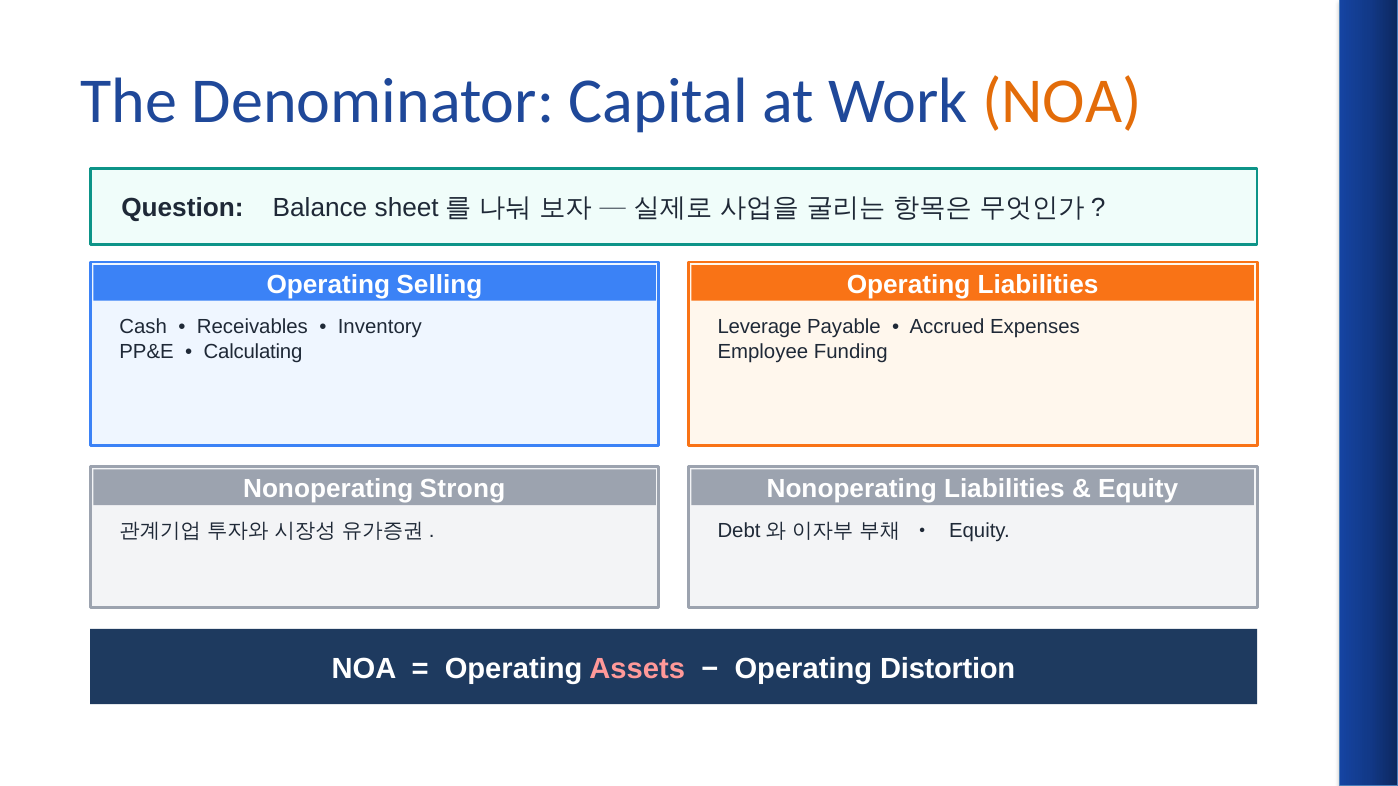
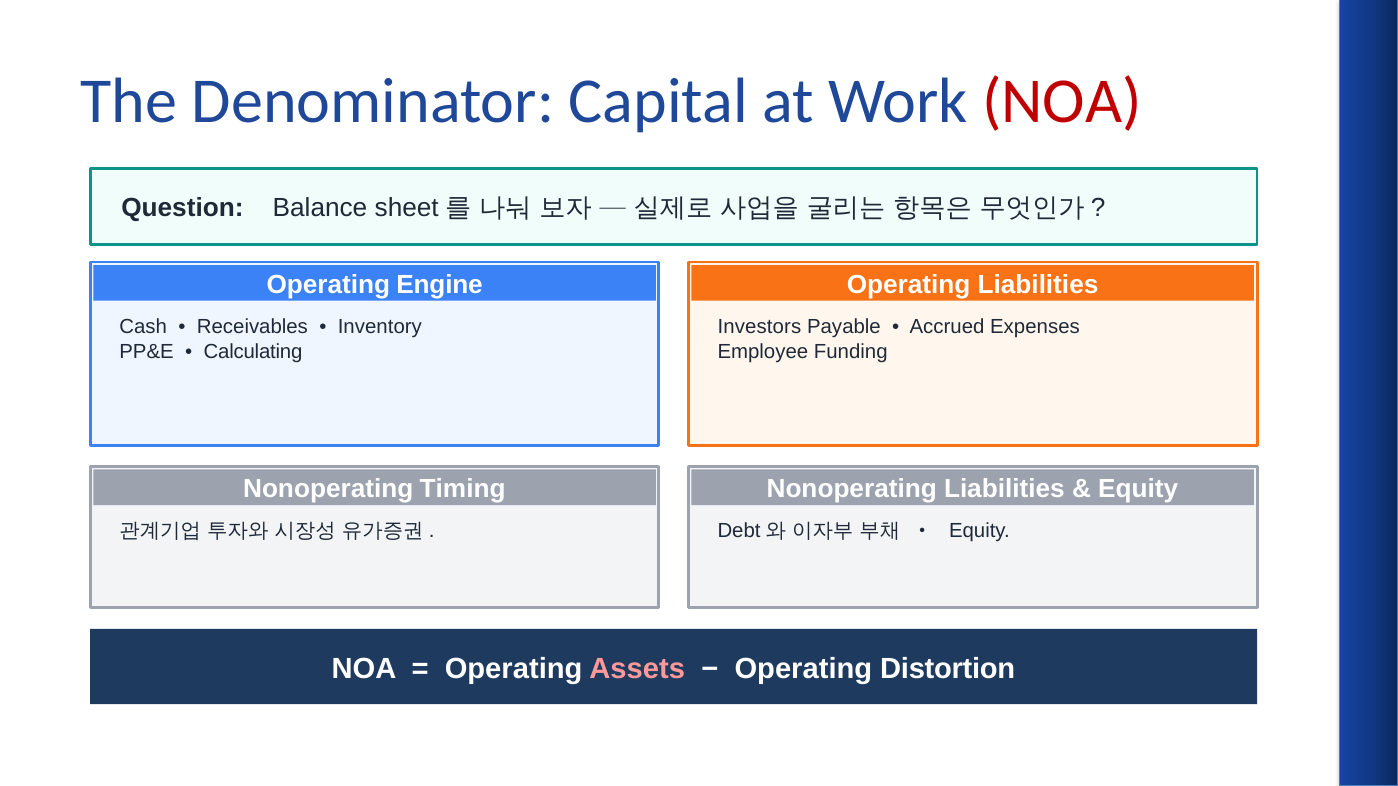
NOA at (1062, 101) colour: orange -> red
Selling: Selling -> Engine
Leverage: Leverage -> Investors
Strong: Strong -> Timing
